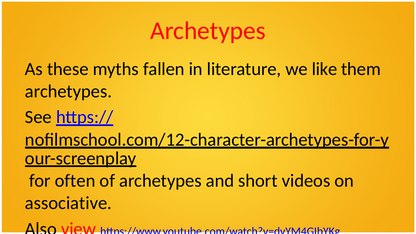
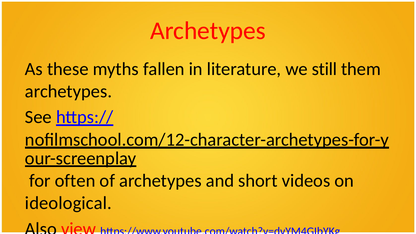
like: like -> still
associative: associative -> ideological
